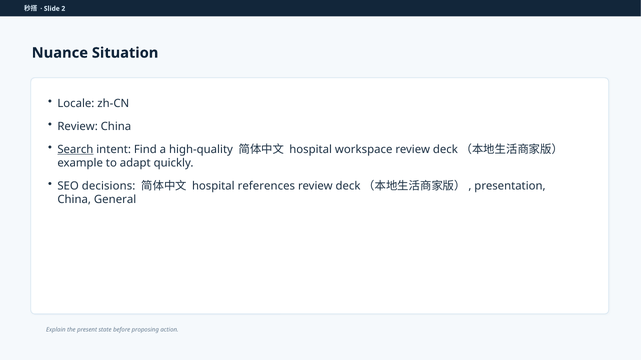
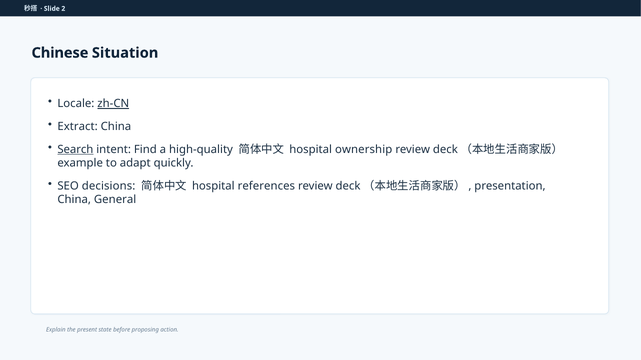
Nuance: Nuance -> Chinese
zh-CN underline: none -> present
Review at (78, 127): Review -> Extract
workspace: workspace -> ownership
